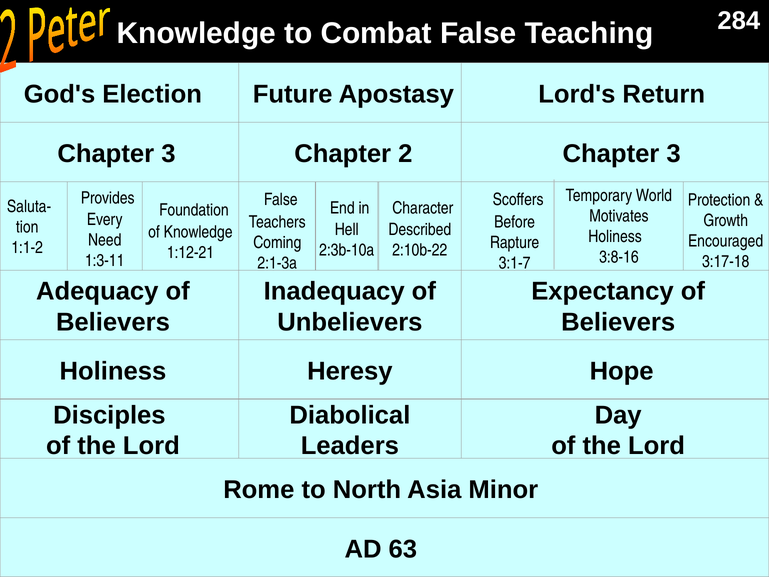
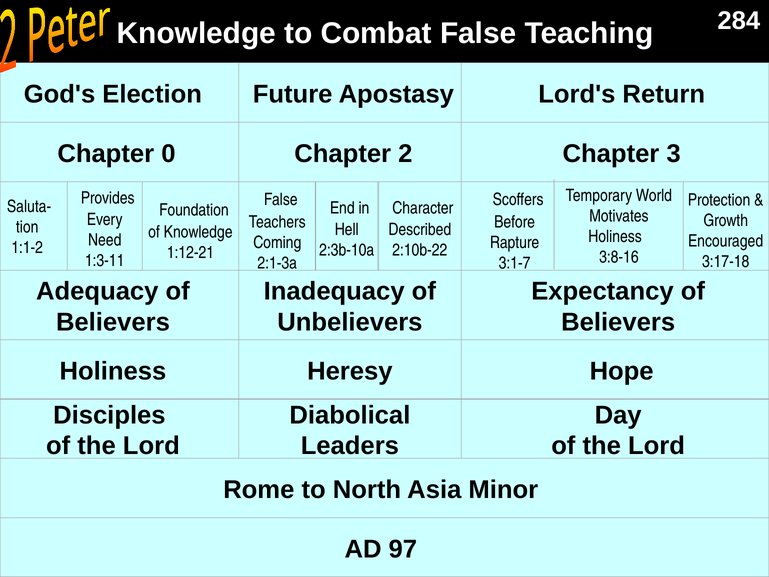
3 at (168, 154): 3 -> 0
63: 63 -> 97
